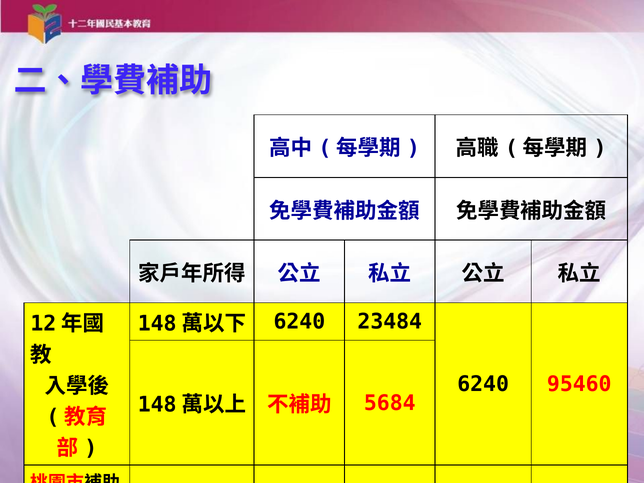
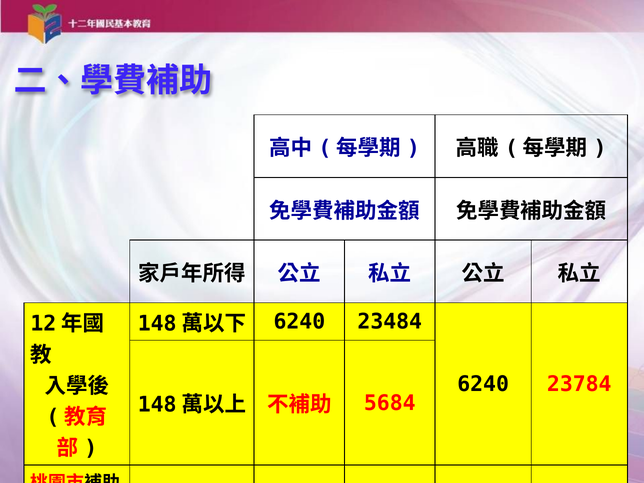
95460: 95460 -> 23784
